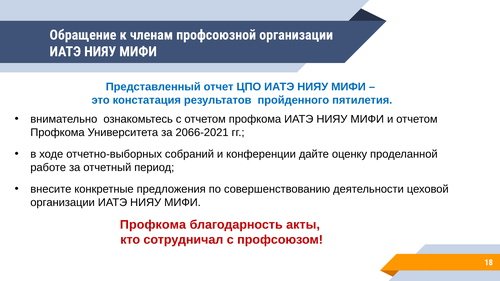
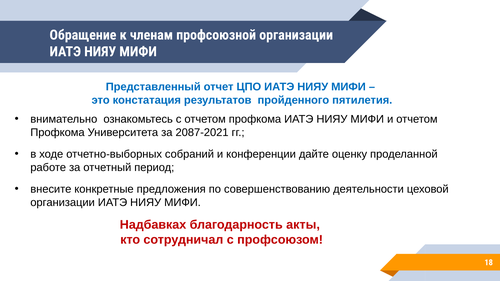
2066-2021: 2066-2021 -> 2087-2021
Профкома at (153, 225): Профкома -> Надбавках
